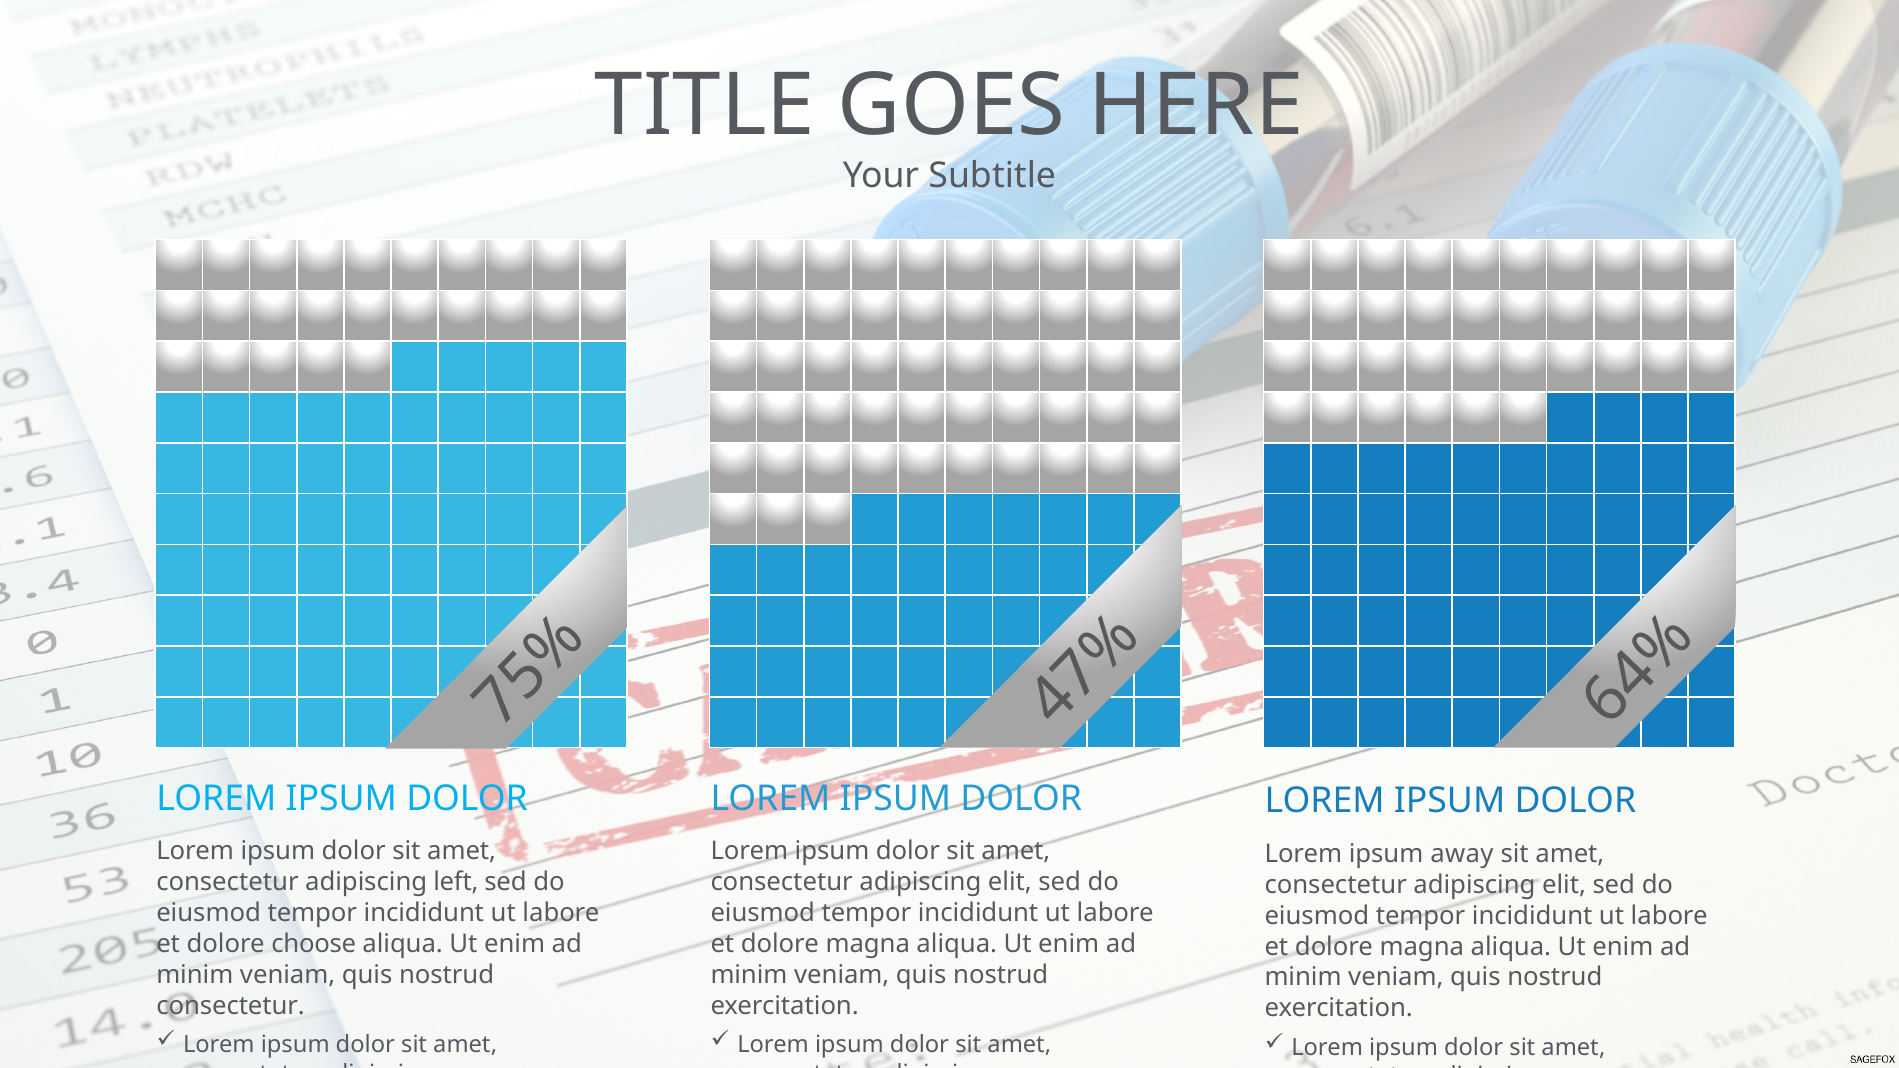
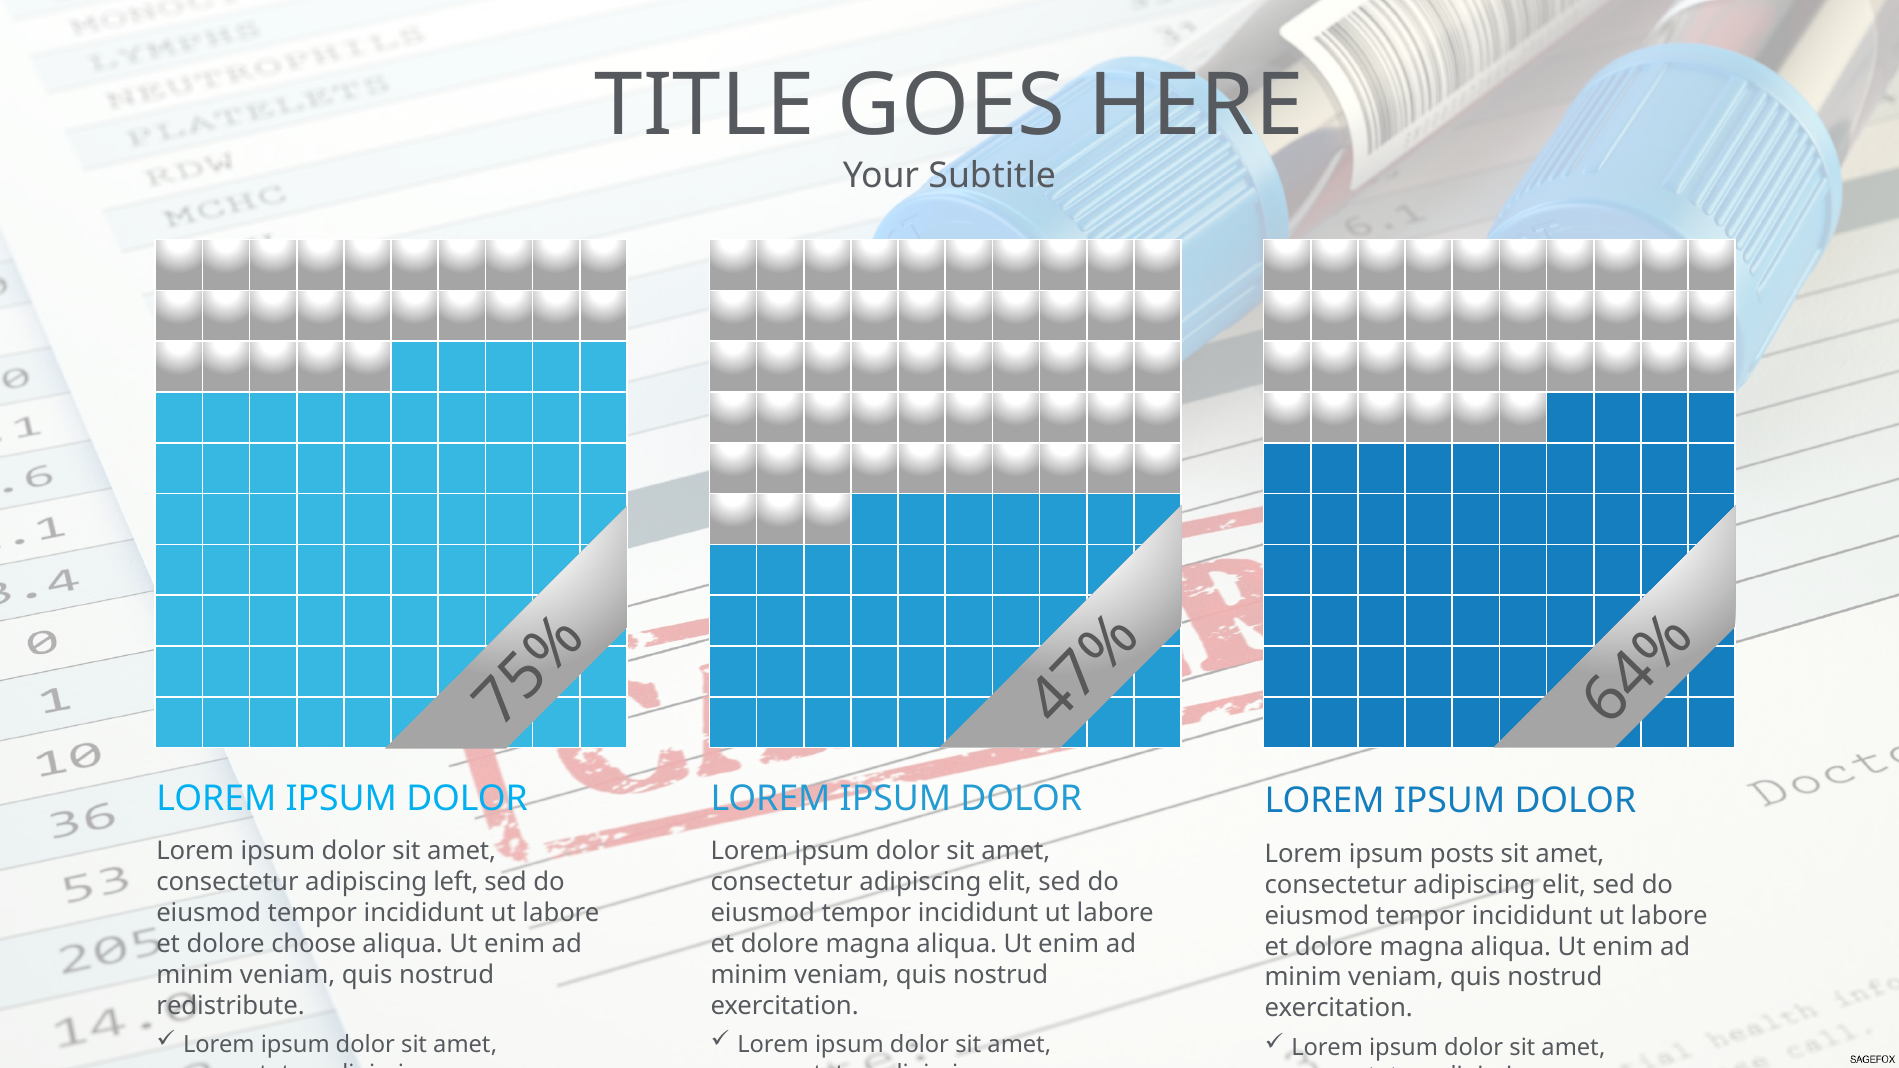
away: away -> posts
consectetur at (231, 1006): consectetur -> redistribute
